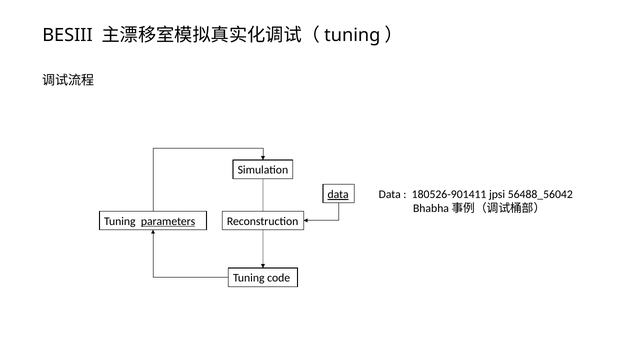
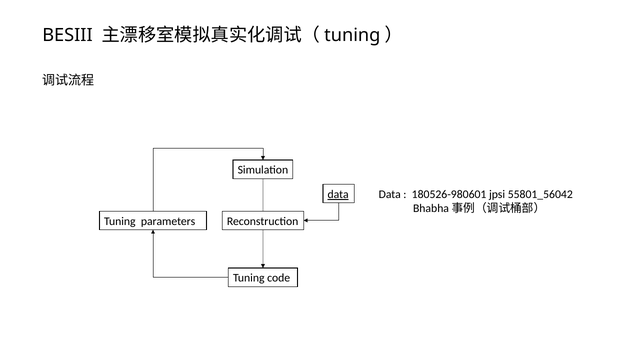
180526-901411: 180526-901411 -> 180526-980601
56488_56042: 56488_56042 -> 55801_56042
parameters underline: present -> none
